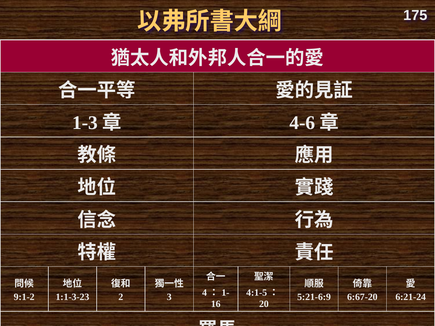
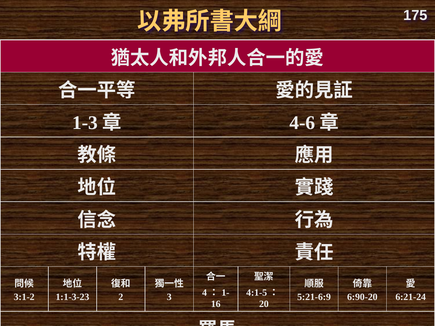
9:1-2: 9:1-2 -> 3:1-2
6:67-20: 6:67-20 -> 6:90-20
